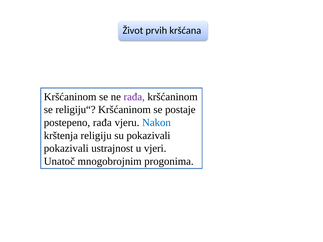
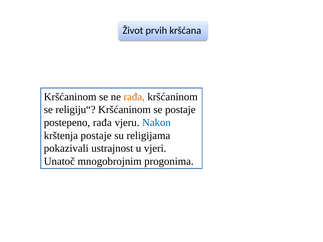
rađa at (134, 97) colour: purple -> orange
krštenja religiju: religiju -> postaje
su pokazivali: pokazivali -> religijama
